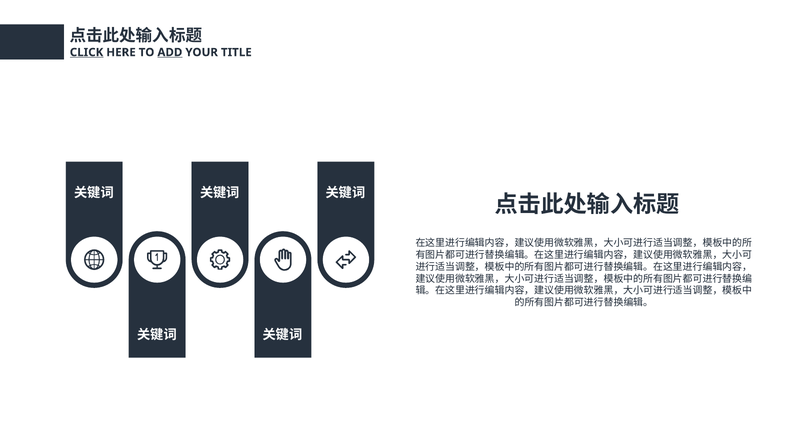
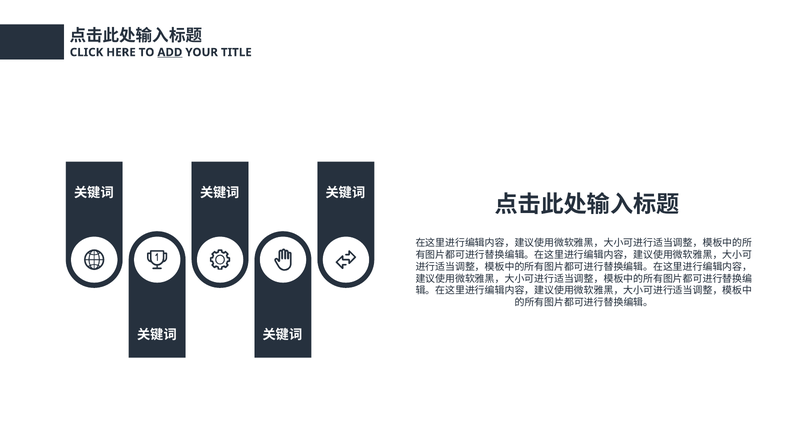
CLICK underline: present -> none
